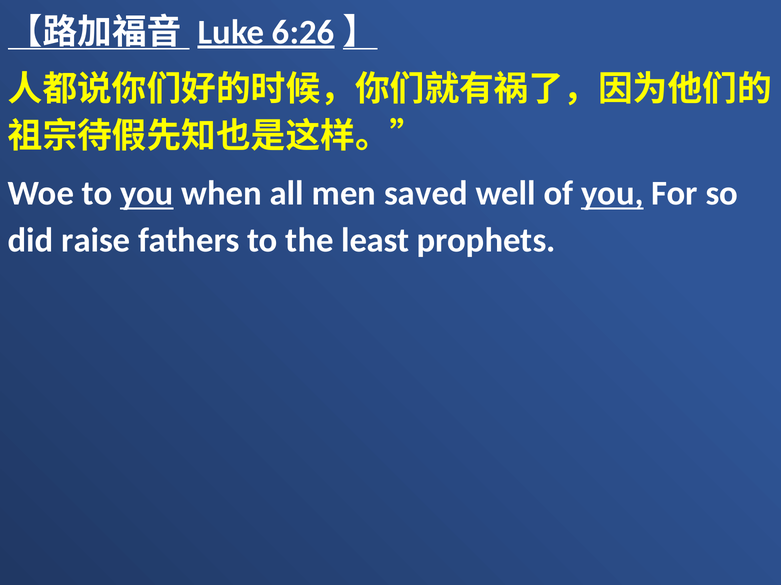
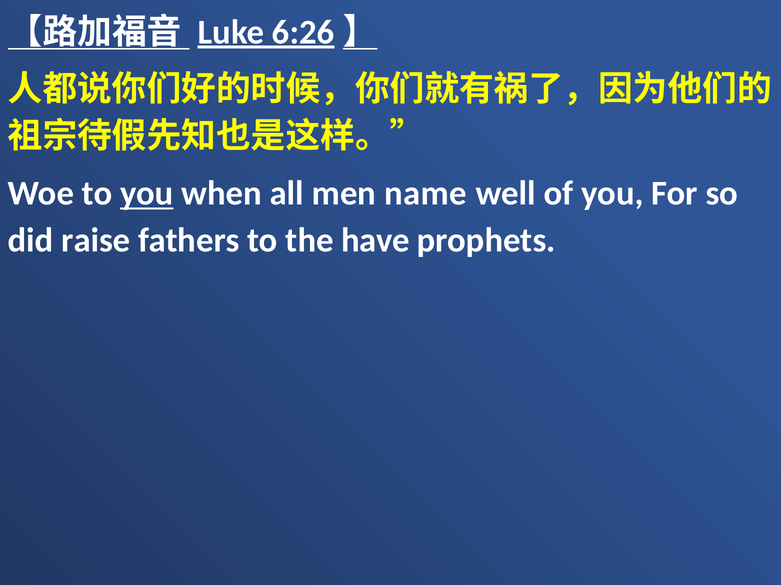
saved: saved -> name
you at (612, 194) underline: present -> none
least: least -> have
